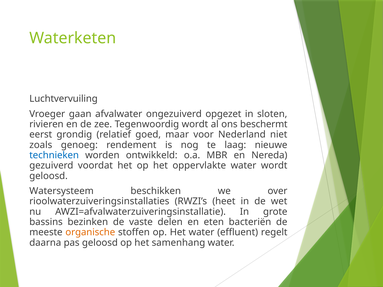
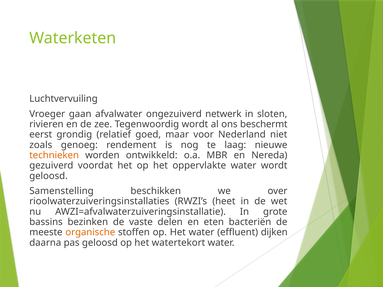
opgezet: opgezet -> netwerk
technieken colour: blue -> orange
Watersysteem: Watersysteem -> Samenstelling
regelt: regelt -> dijken
samenhang: samenhang -> watertekort
